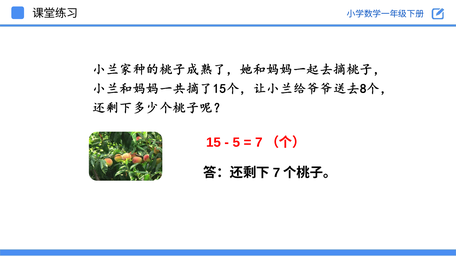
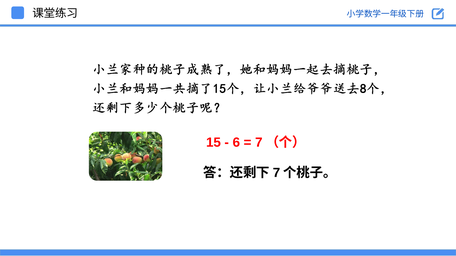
5: 5 -> 6
